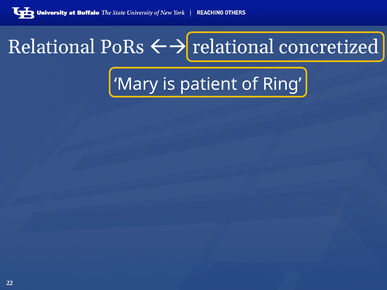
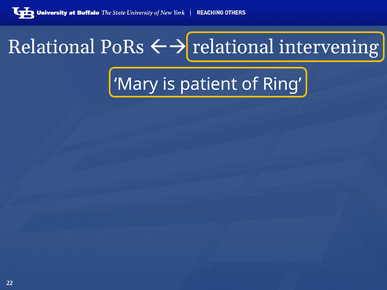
concretized: concretized -> intervening
